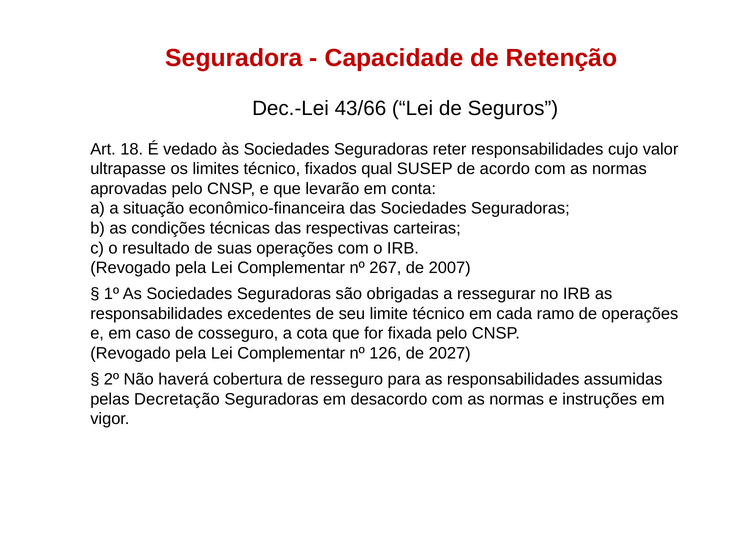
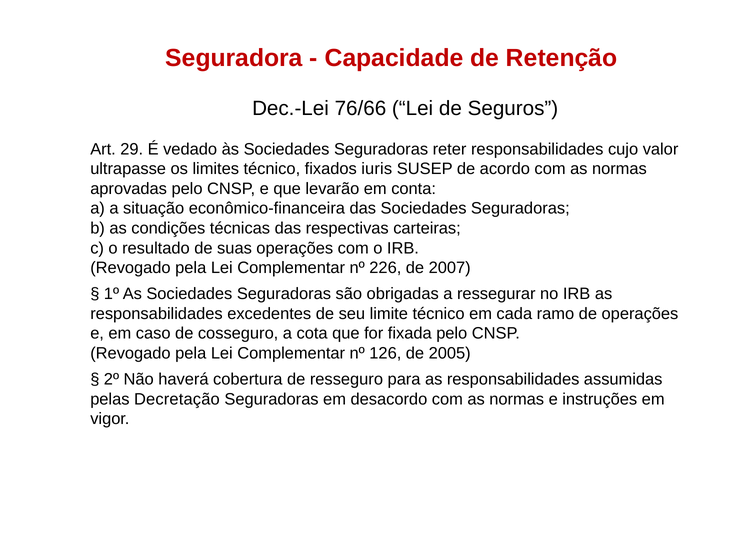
43/66: 43/66 -> 76/66
18: 18 -> 29
qual: qual -> iuris
267: 267 -> 226
2027: 2027 -> 2005
